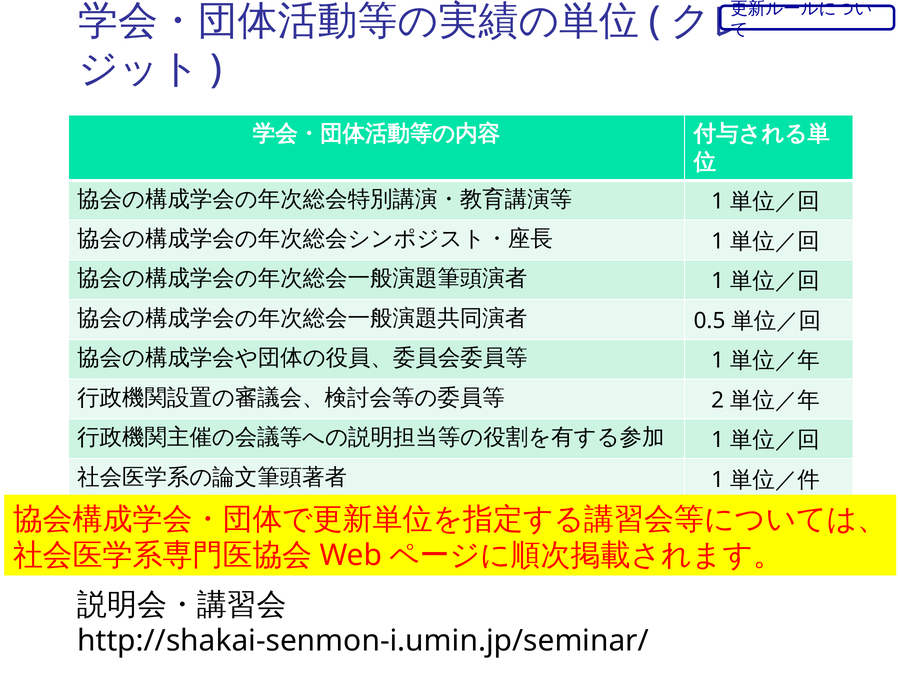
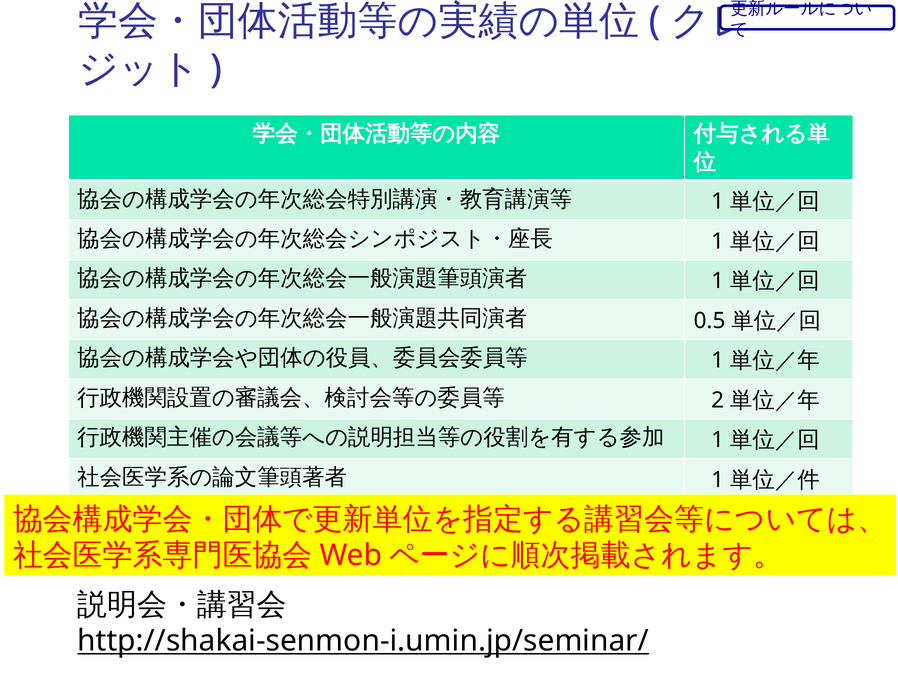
http://shakai-senmon-i.umin.jp/seminar/ underline: none -> present
